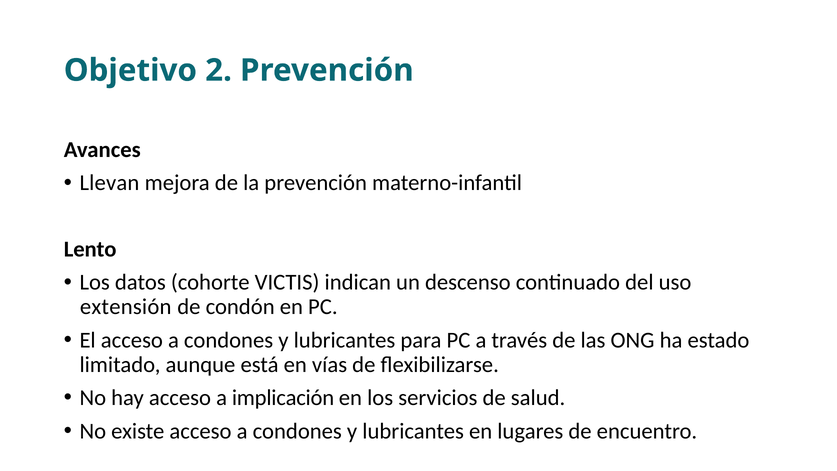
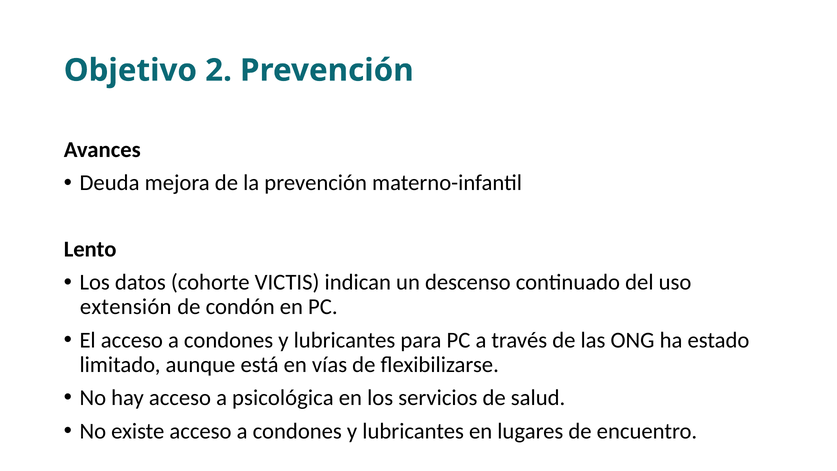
Llevan: Llevan -> Deuda
implicación: implicación -> psicológica
